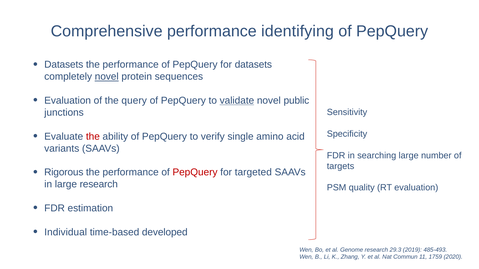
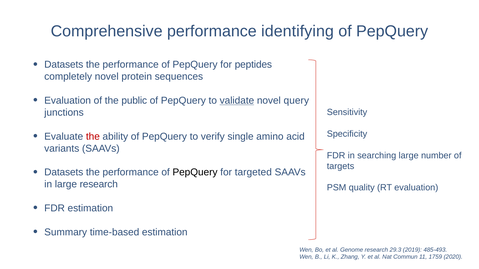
for datasets: datasets -> peptides
novel at (107, 77) underline: present -> none
query: query -> public
public: public -> query
Rigorous at (64, 173): Rigorous -> Datasets
PepQuery at (195, 173) colour: red -> black
Individual: Individual -> Summary
time-based developed: developed -> estimation
